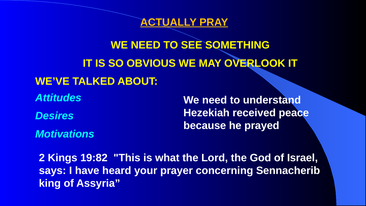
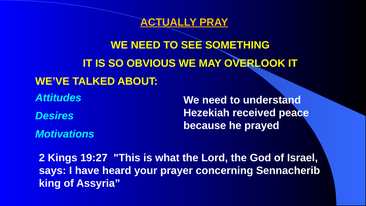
19:82: 19:82 -> 19:27
